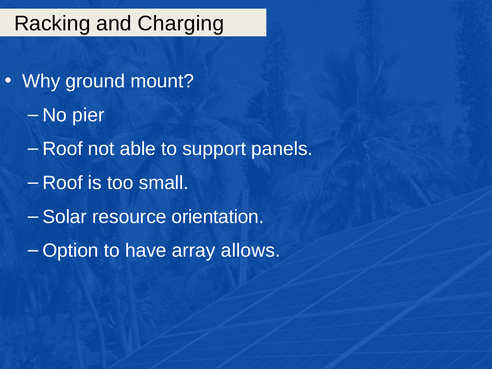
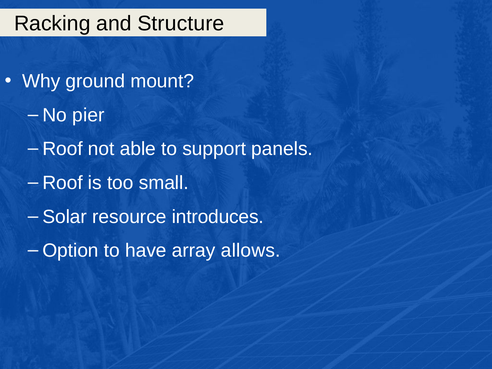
Charging: Charging -> Structure
orientation: orientation -> introduces
